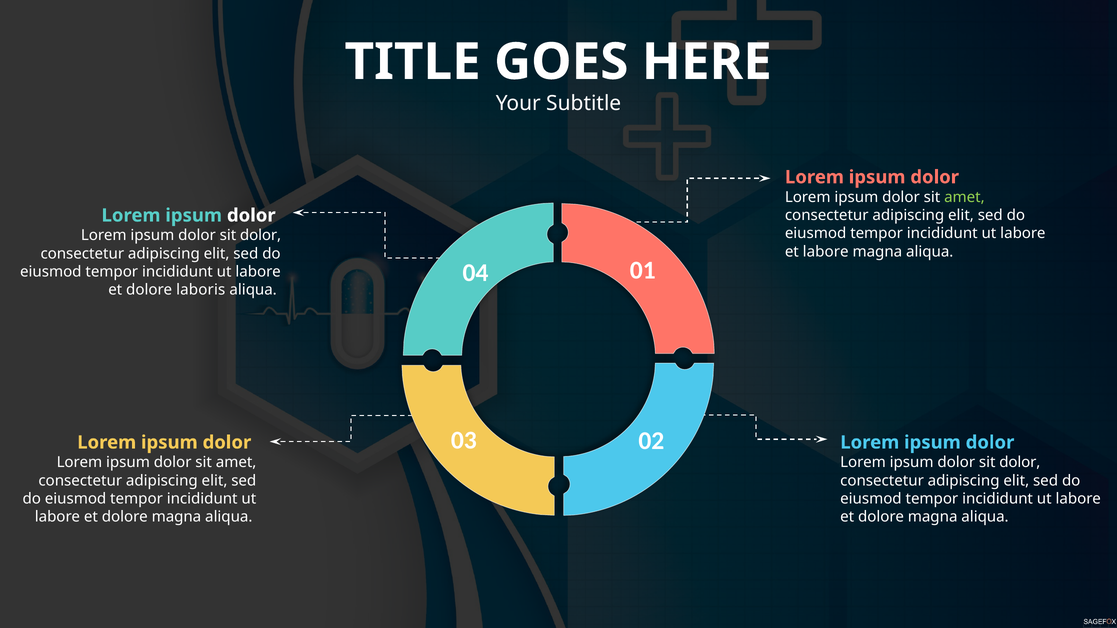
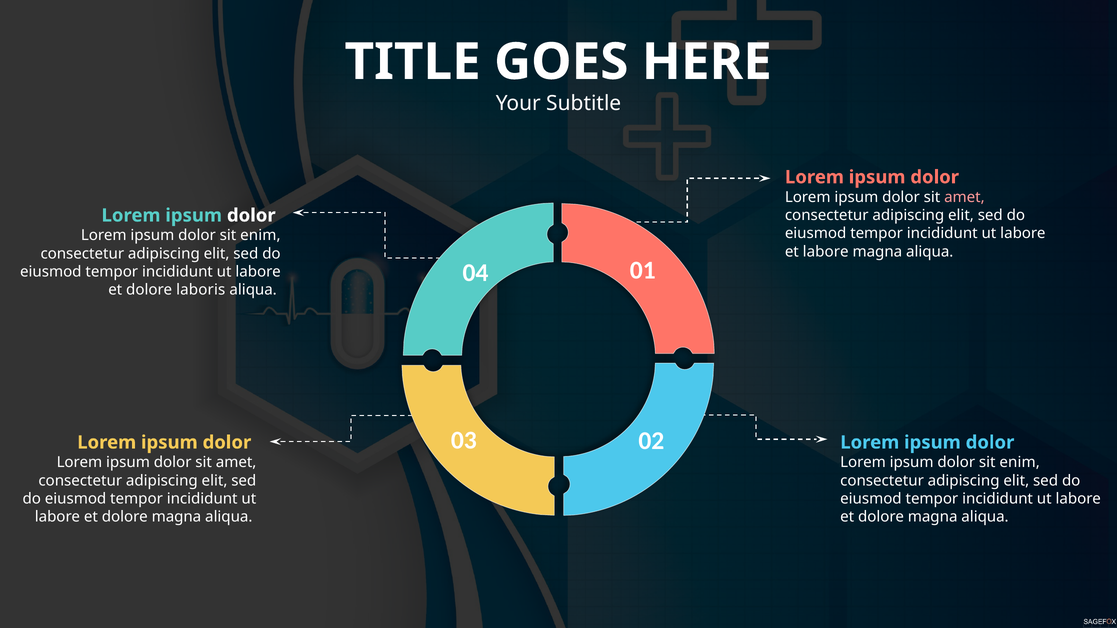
amet at (964, 197) colour: light green -> pink
dolor at (261, 236): dolor -> enim
dolor at (1020, 463): dolor -> enim
